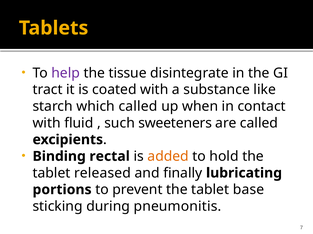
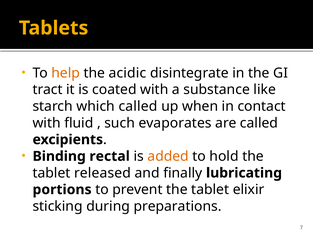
help colour: purple -> orange
tissue: tissue -> acidic
sweeteners: sweeteners -> evaporates
base: base -> elixir
pneumonitis: pneumonitis -> preparations
